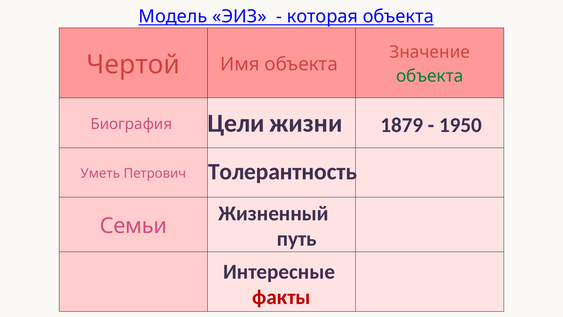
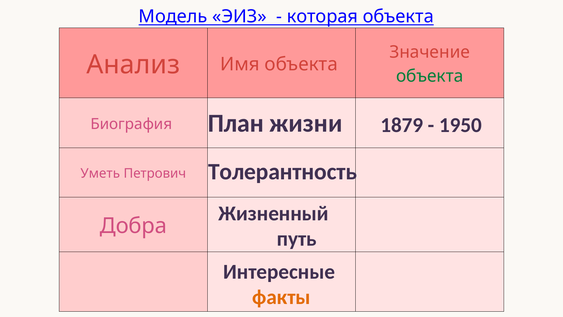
Чертой: Чертой -> Анализ
Цели: Цели -> План
Семьи: Семьи -> Добра
факты colour: red -> orange
